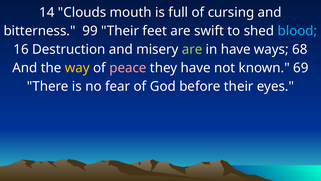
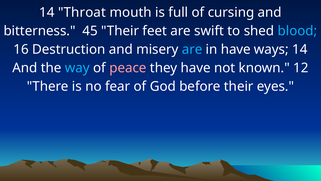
Clouds: Clouds -> Throat
99: 99 -> 45
are at (192, 49) colour: light green -> light blue
ways 68: 68 -> 14
way colour: yellow -> light blue
69: 69 -> 12
